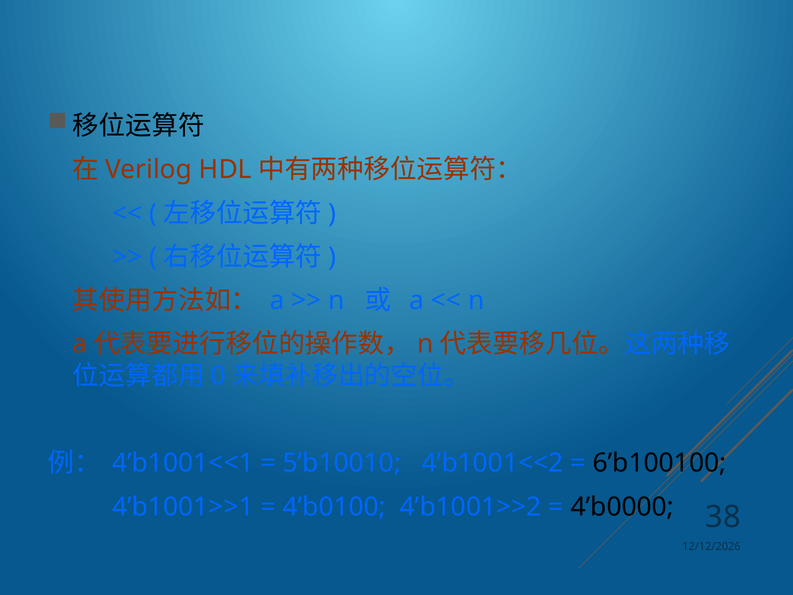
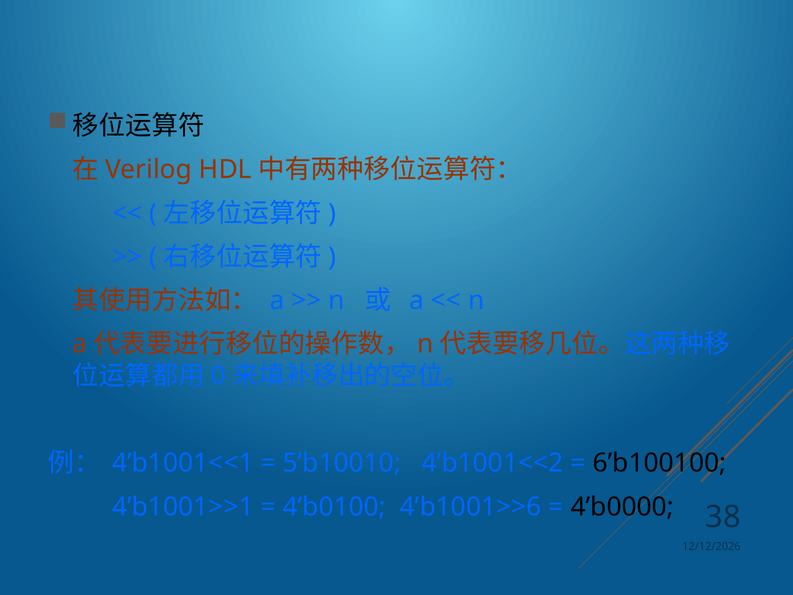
4’b1001>>2: 4’b1001>>2 -> 4’b1001>>6
